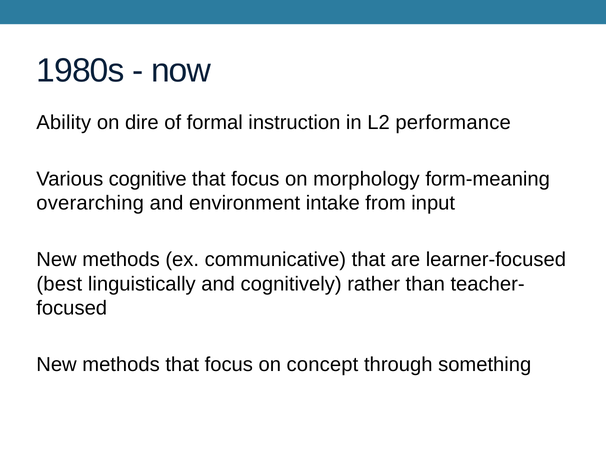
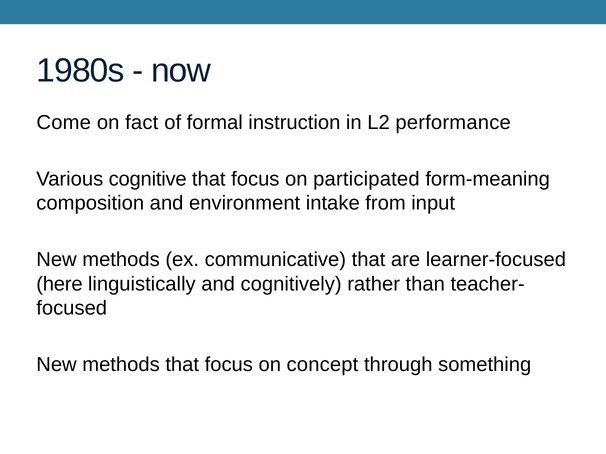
Ability: Ability -> Come
dire: dire -> fact
morphology: morphology -> participated
overarching: overarching -> composition
best: best -> here
